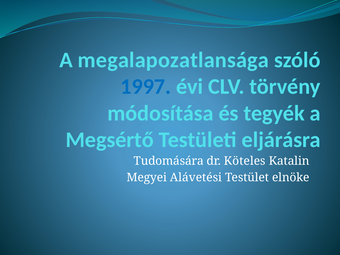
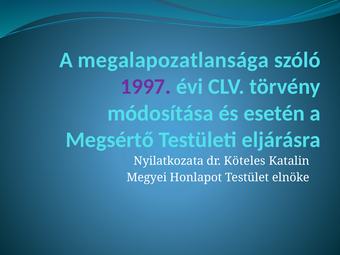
1997 colour: blue -> purple
tegyék: tegyék -> esetén
Tudomására: Tudomására -> Nyilatkozata
Alávetési: Alávetési -> Honlapot
